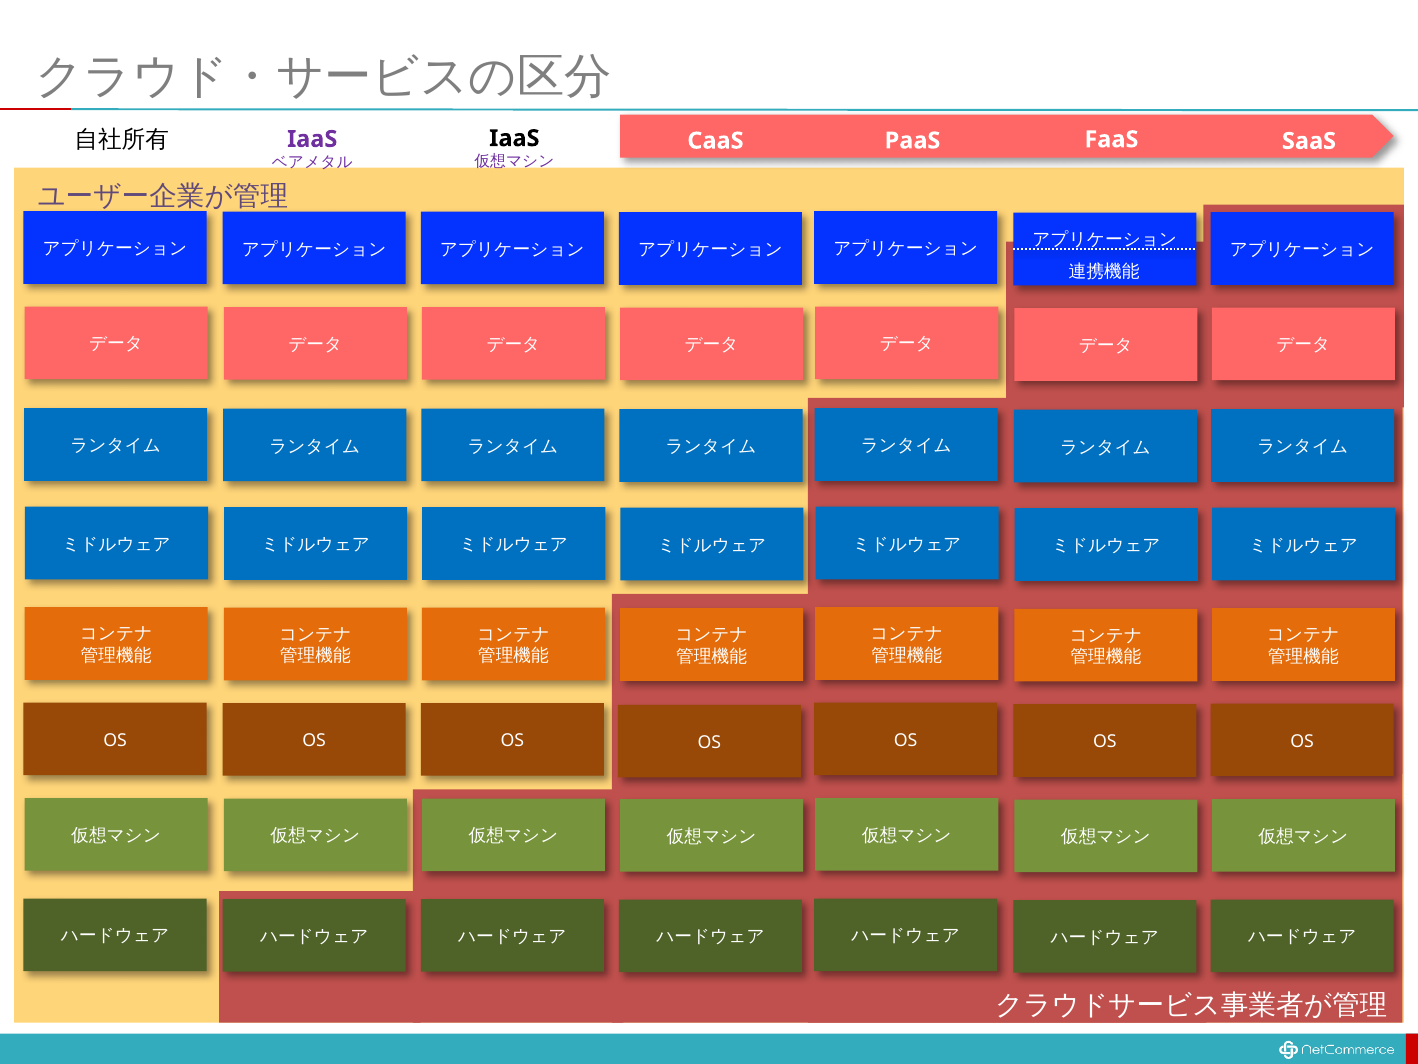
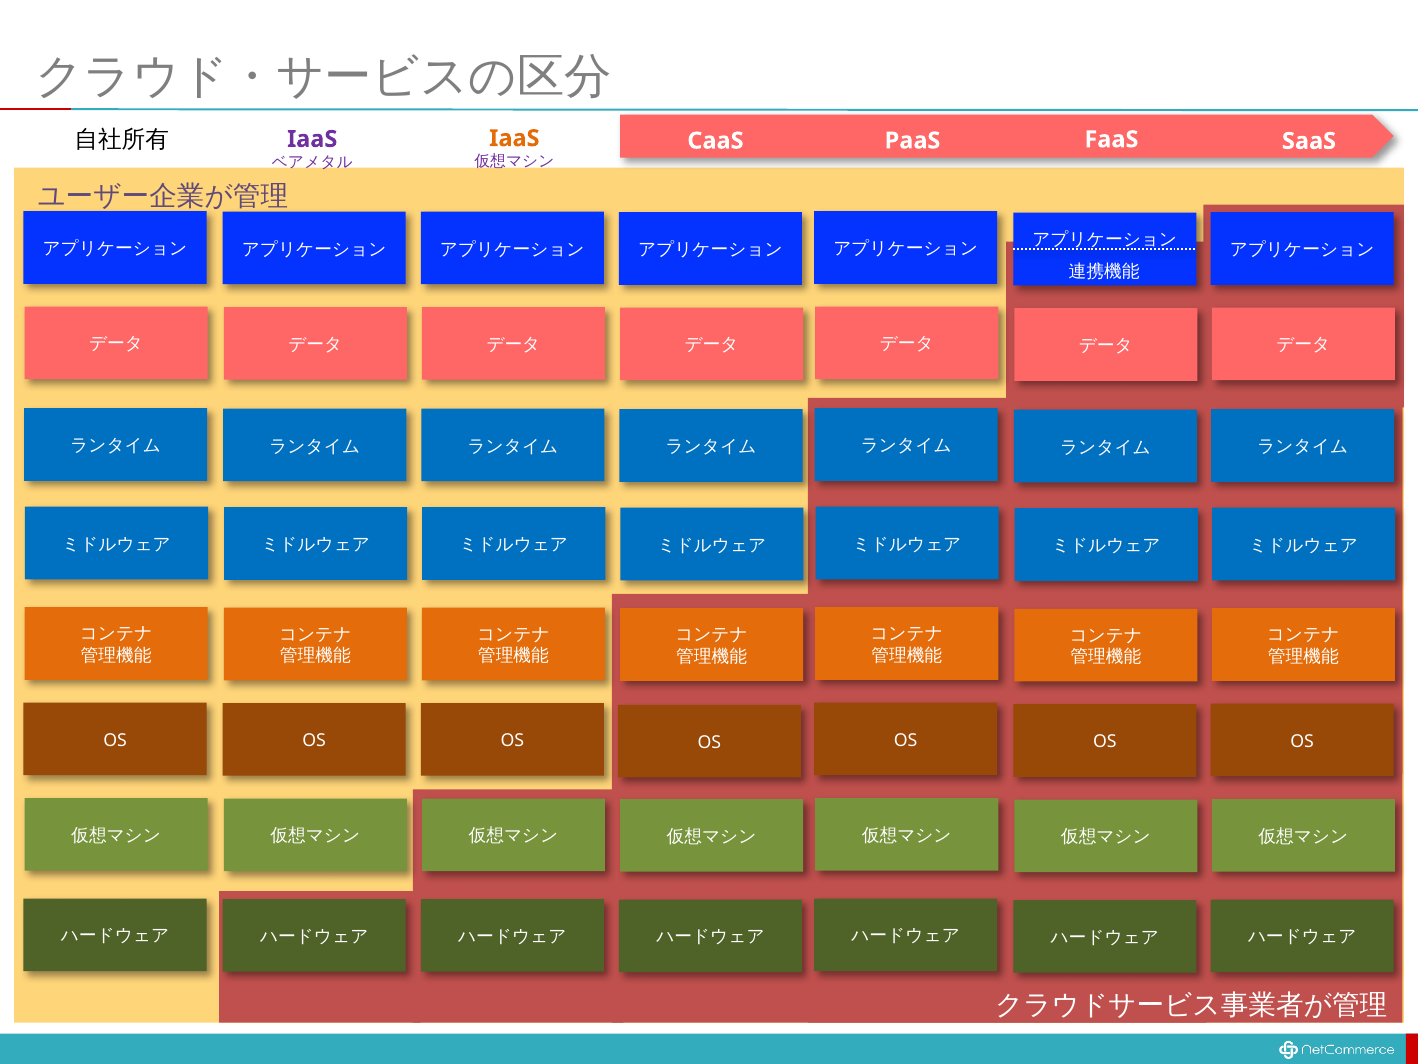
IaaS at (514, 138) colour: black -> orange
